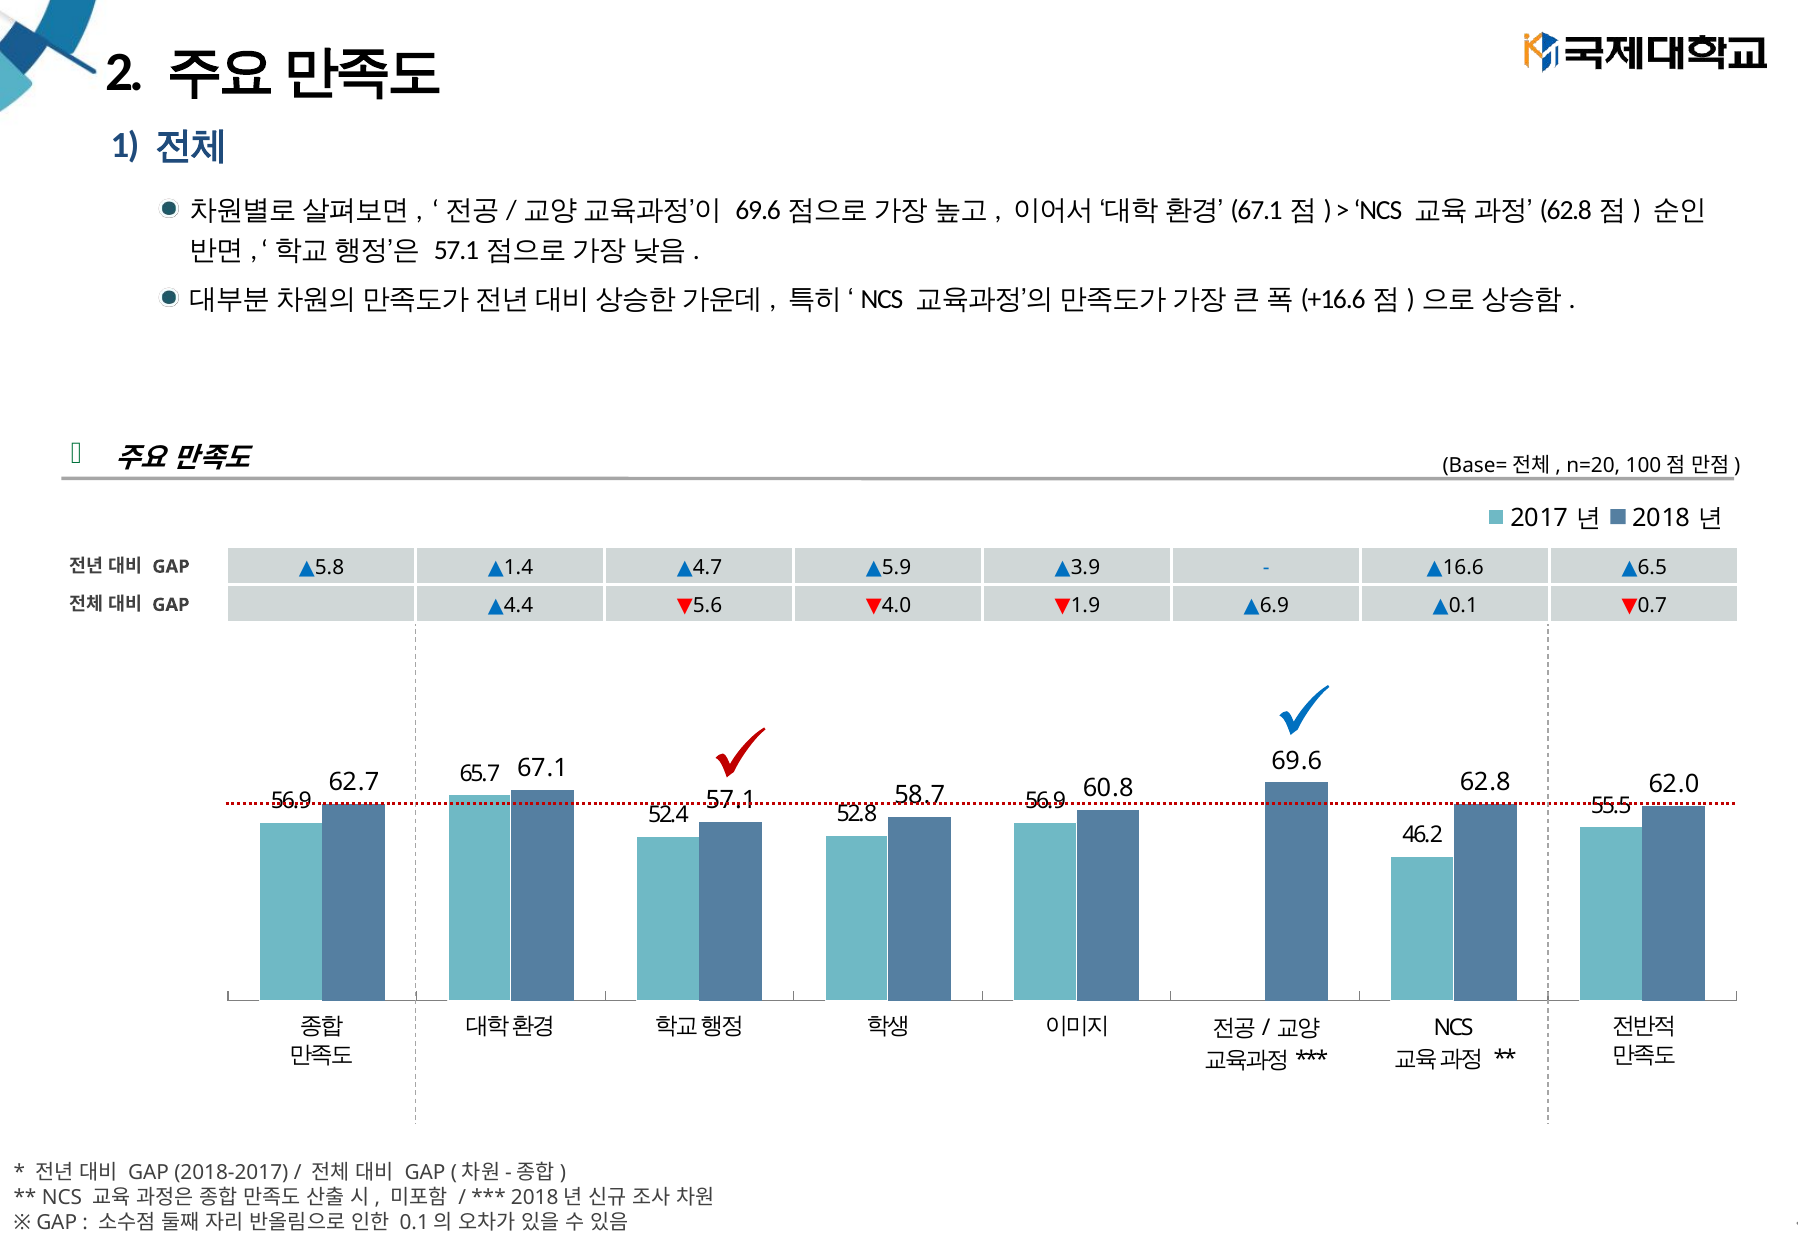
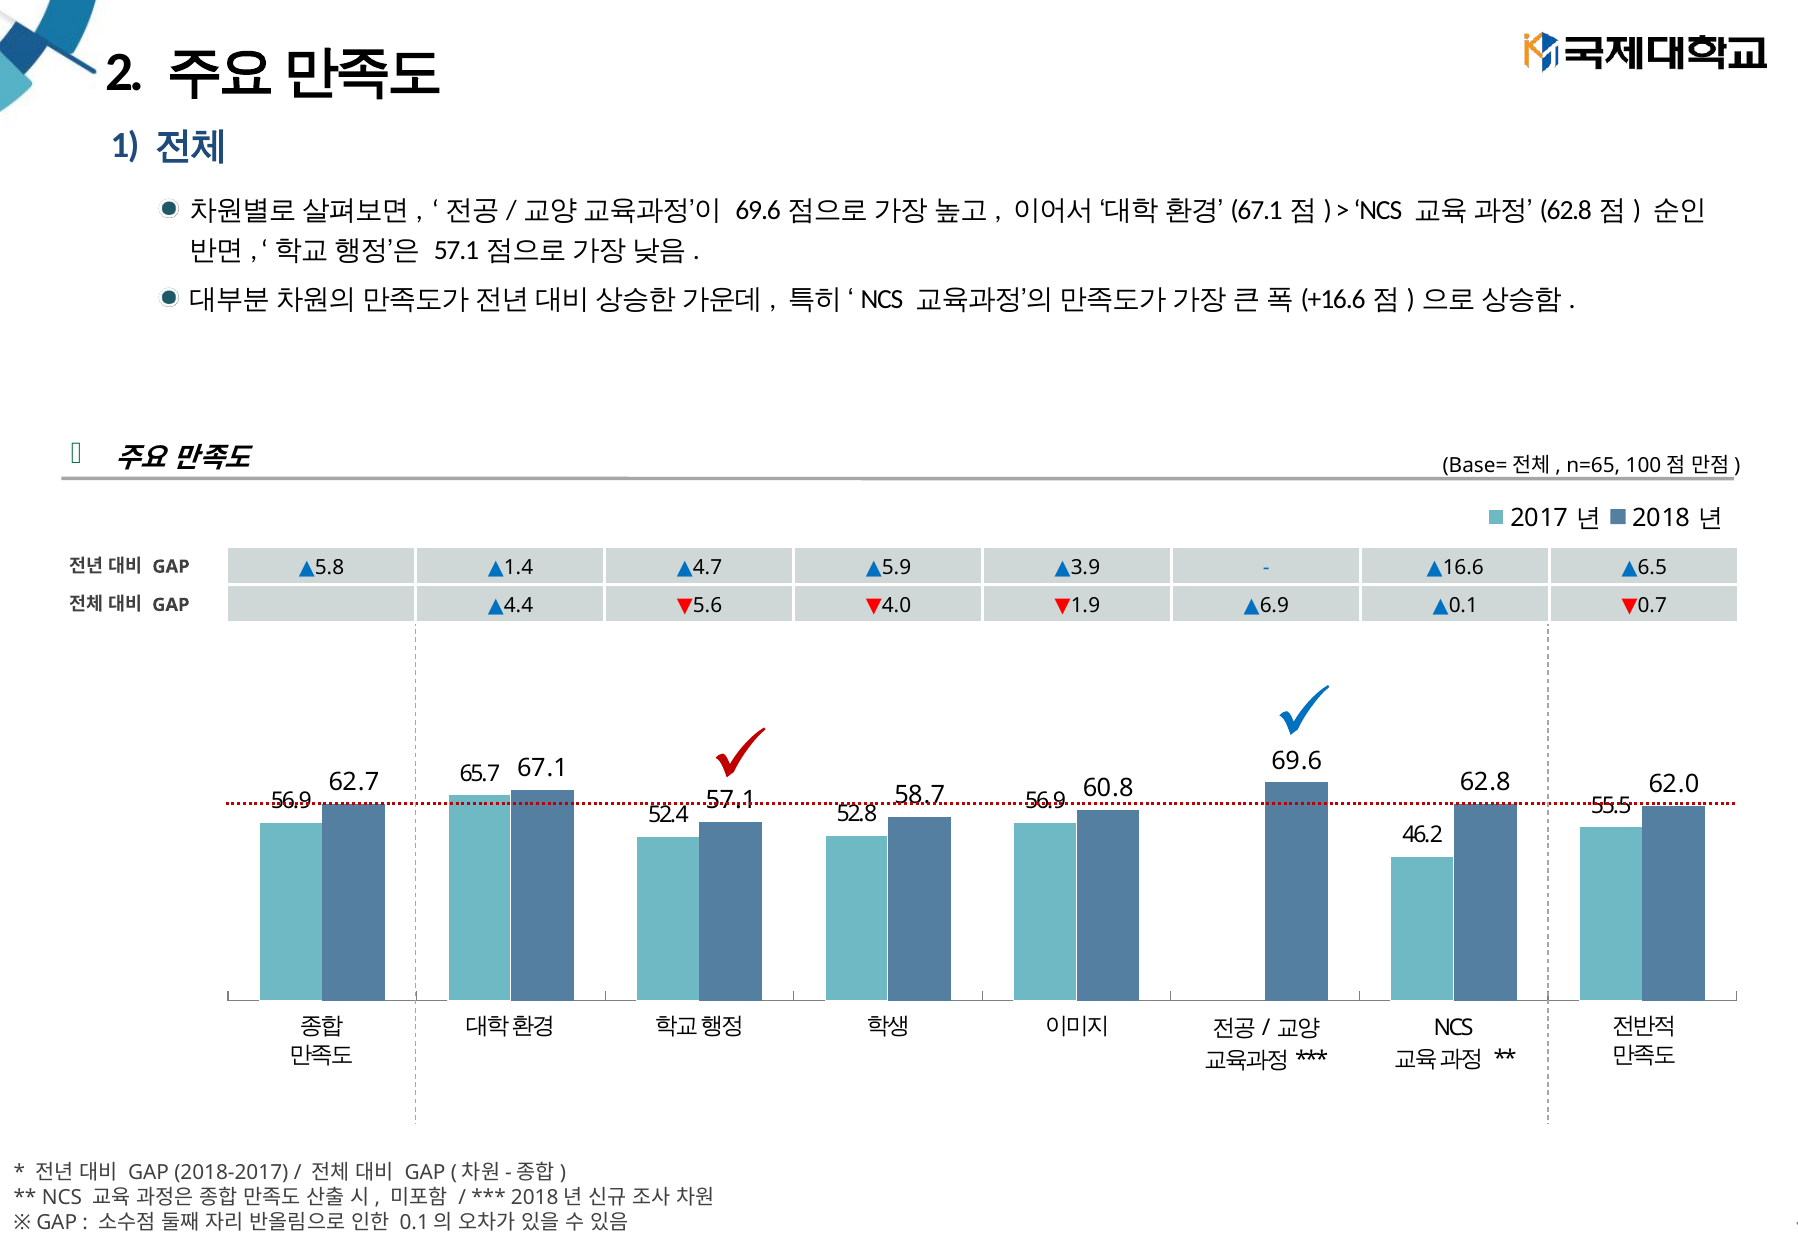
n=20: n=20 -> n=65
